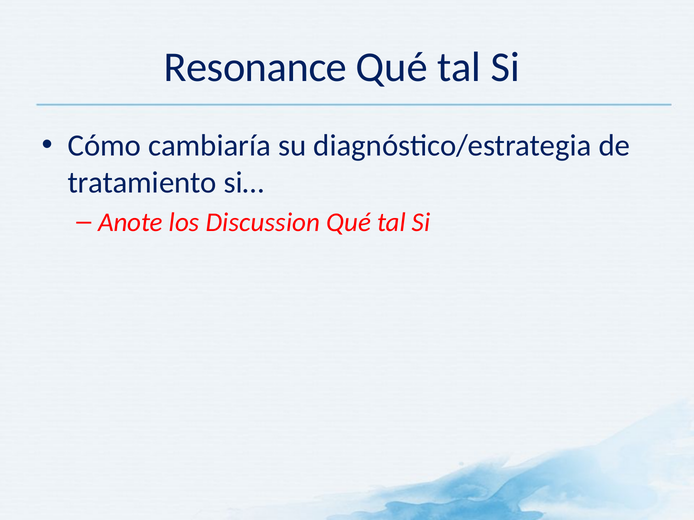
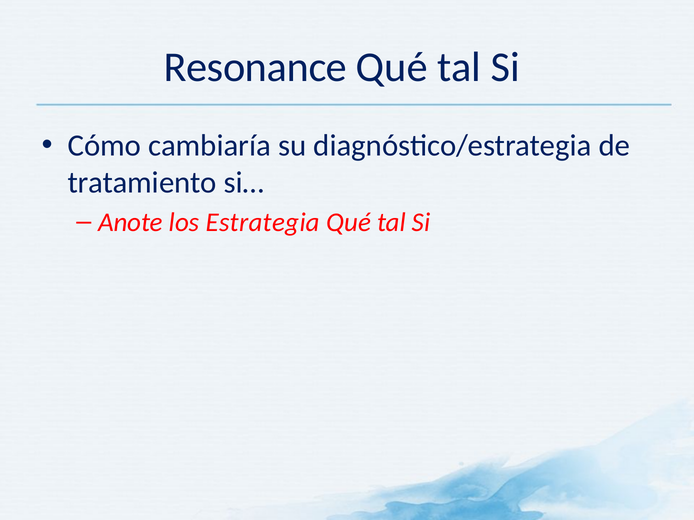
Discussion: Discussion -> Estrategia
